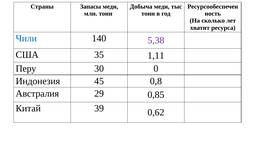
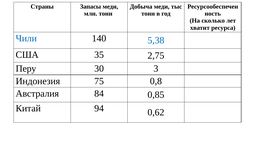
5,38 colour: purple -> blue
1,11: 1,11 -> 2,75
0: 0 -> 3
45: 45 -> 75
29: 29 -> 84
39: 39 -> 94
